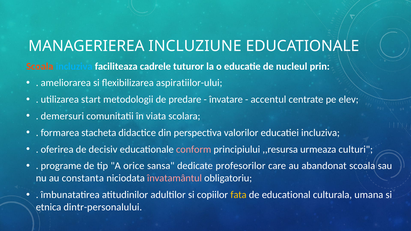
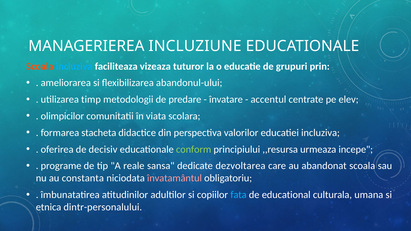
cadrele: cadrele -> vizeaza
nucleul: nucleul -> grupuri
aspiratiilor-ului: aspiratiilor-ului -> abandonul-ului
start: start -> timp
demersuri: demersuri -> olimpicilor
conform colour: pink -> light green
culturi: culturi -> incepe
orice: orice -> reale
profesorilor: profesorilor -> dezvoltarea
fata colour: yellow -> light blue
